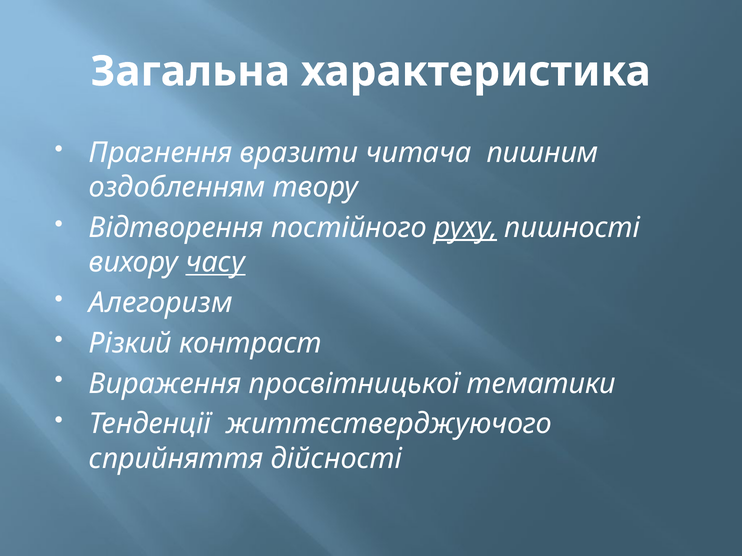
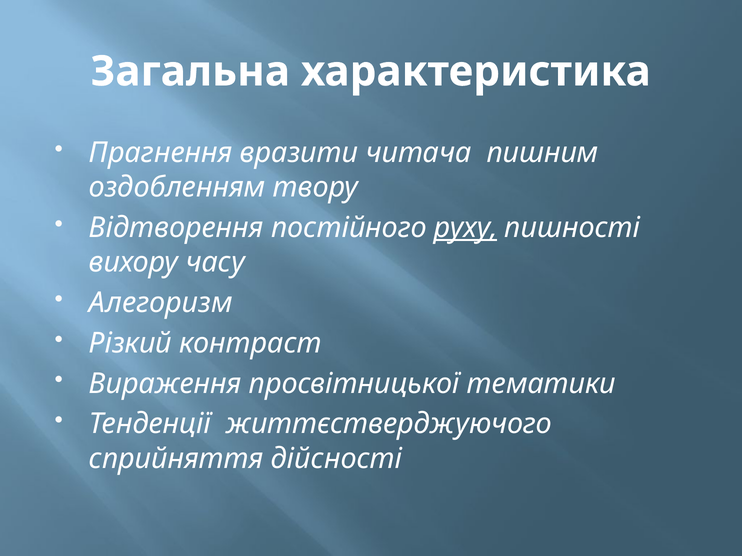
часу underline: present -> none
